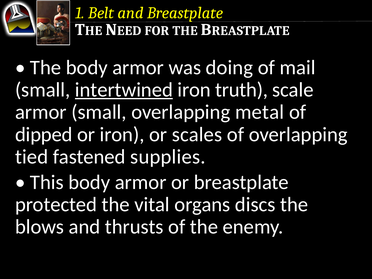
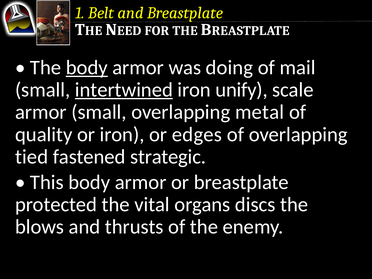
body at (87, 67) underline: none -> present
truth: truth -> unify
dipped: dipped -> quality
scales: scales -> edges
supplies: supplies -> strategic
